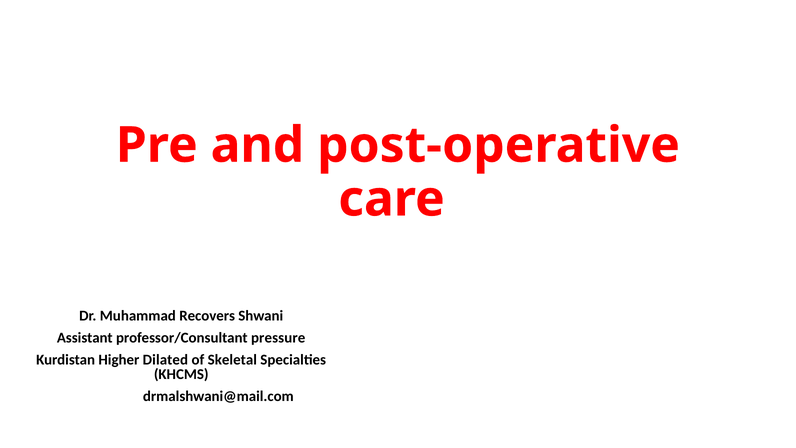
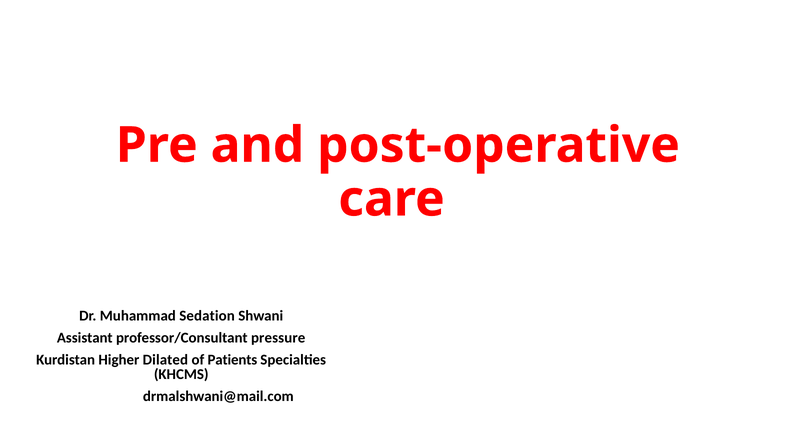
Recovers: Recovers -> Sedation
Skeletal: Skeletal -> Patients
